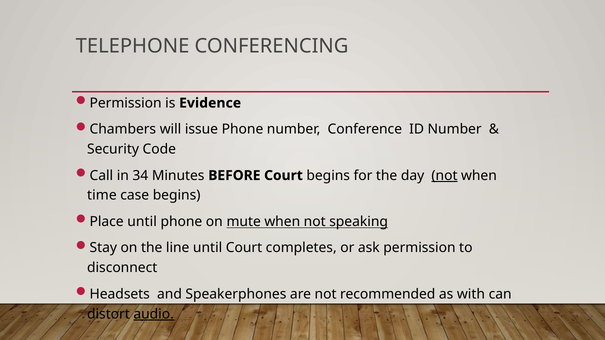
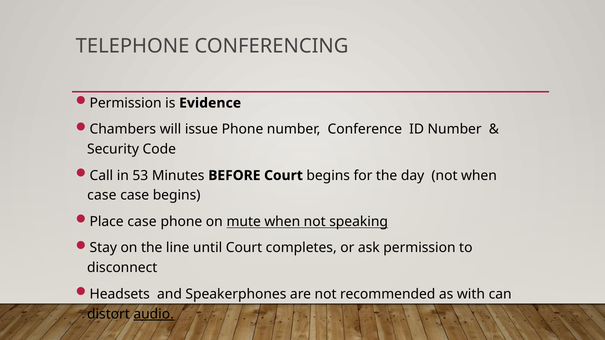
34: 34 -> 53
not at (444, 176) underline: present -> none
time at (102, 196): time -> case
Place until: until -> case
